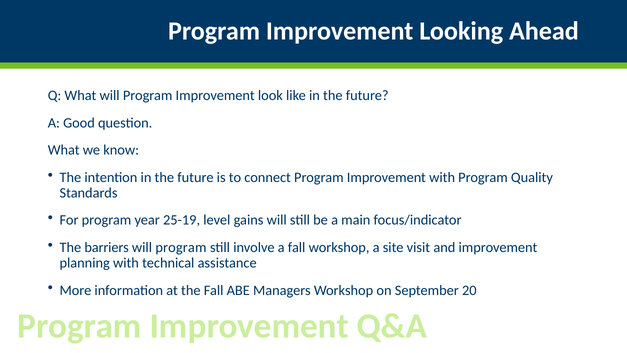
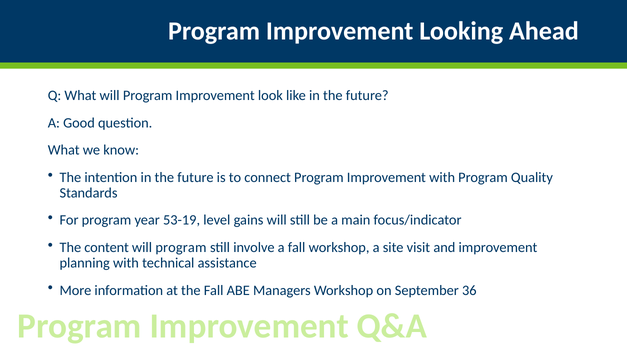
25-19: 25-19 -> 53-19
barriers: barriers -> content
20: 20 -> 36
